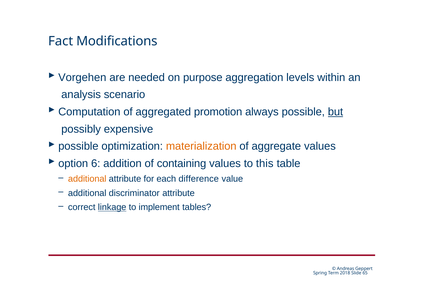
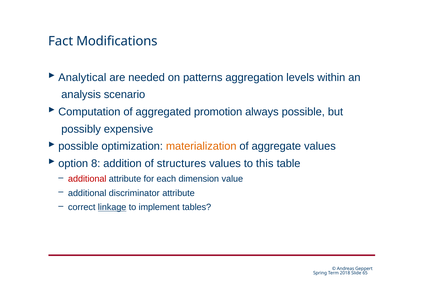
Vorgehen: Vorgehen -> Analytical
purpose: purpose -> patterns
but underline: present -> none
6: 6 -> 8
containing: containing -> structures
additional at (87, 179) colour: orange -> red
difference: difference -> dimension
